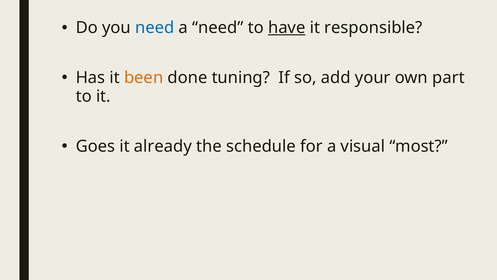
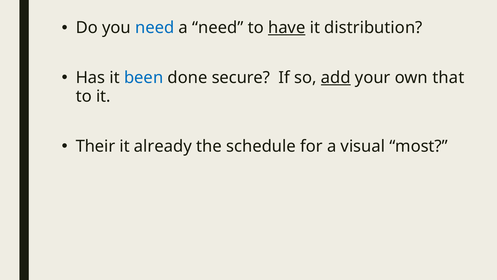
responsible: responsible -> distribution
been colour: orange -> blue
tuning: tuning -> secure
add underline: none -> present
part: part -> that
Goes: Goes -> Their
